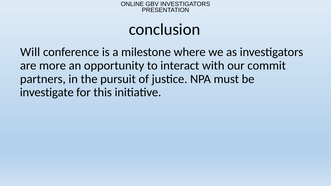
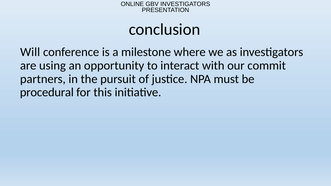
more: more -> using
investigate: investigate -> procedural
